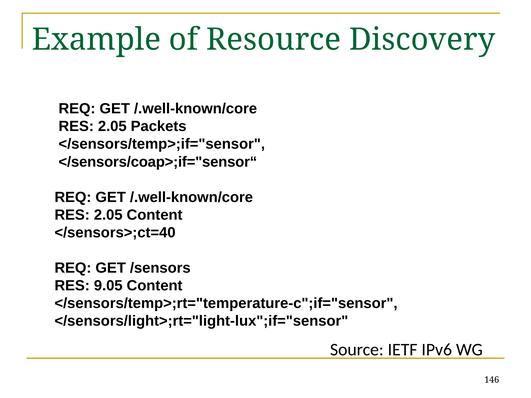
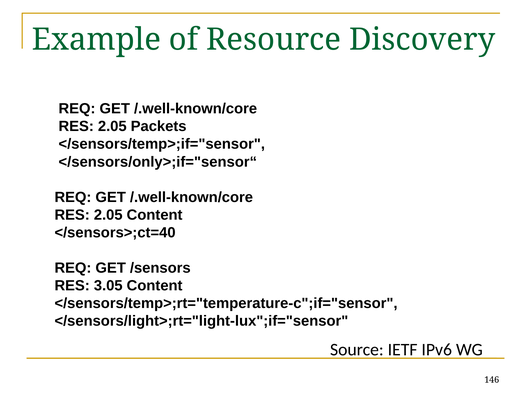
</sensors/coap>;if="sensor“: </sensors/coap>;if="sensor“ -> </sensors/only>;if="sensor“
9.05: 9.05 -> 3.05
